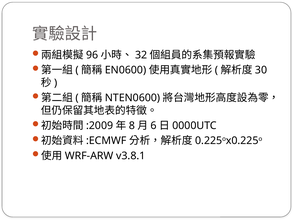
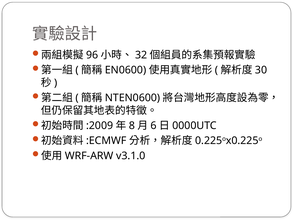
v3.8.1: v3.8.1 -> v3.1.0
